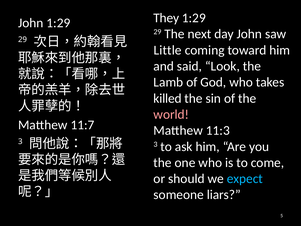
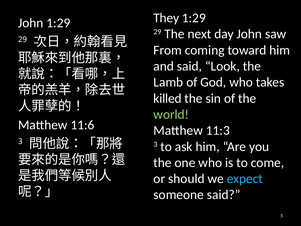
Little: Little -> From
world colour: pink -> light green
11:7: 11:7 -> 11:6
someone liars: liars -> said
